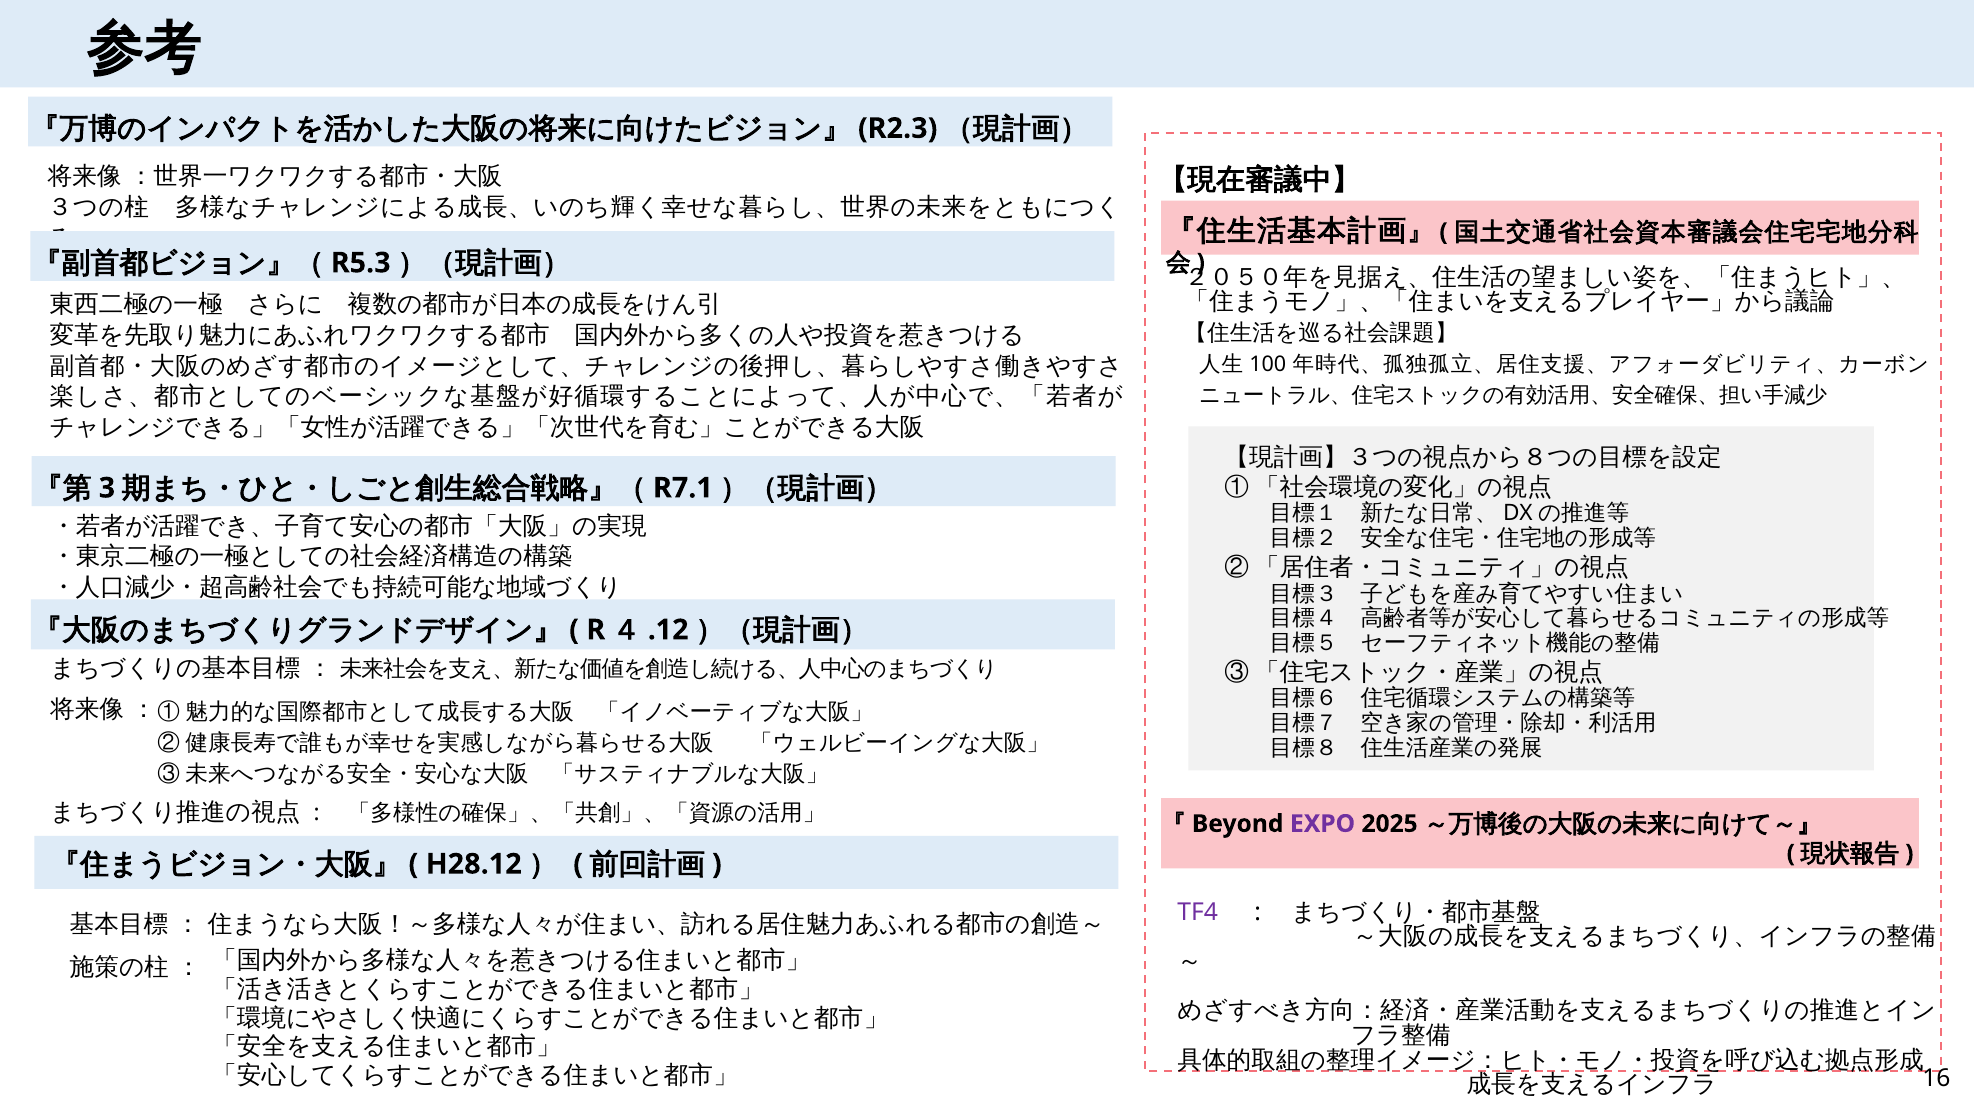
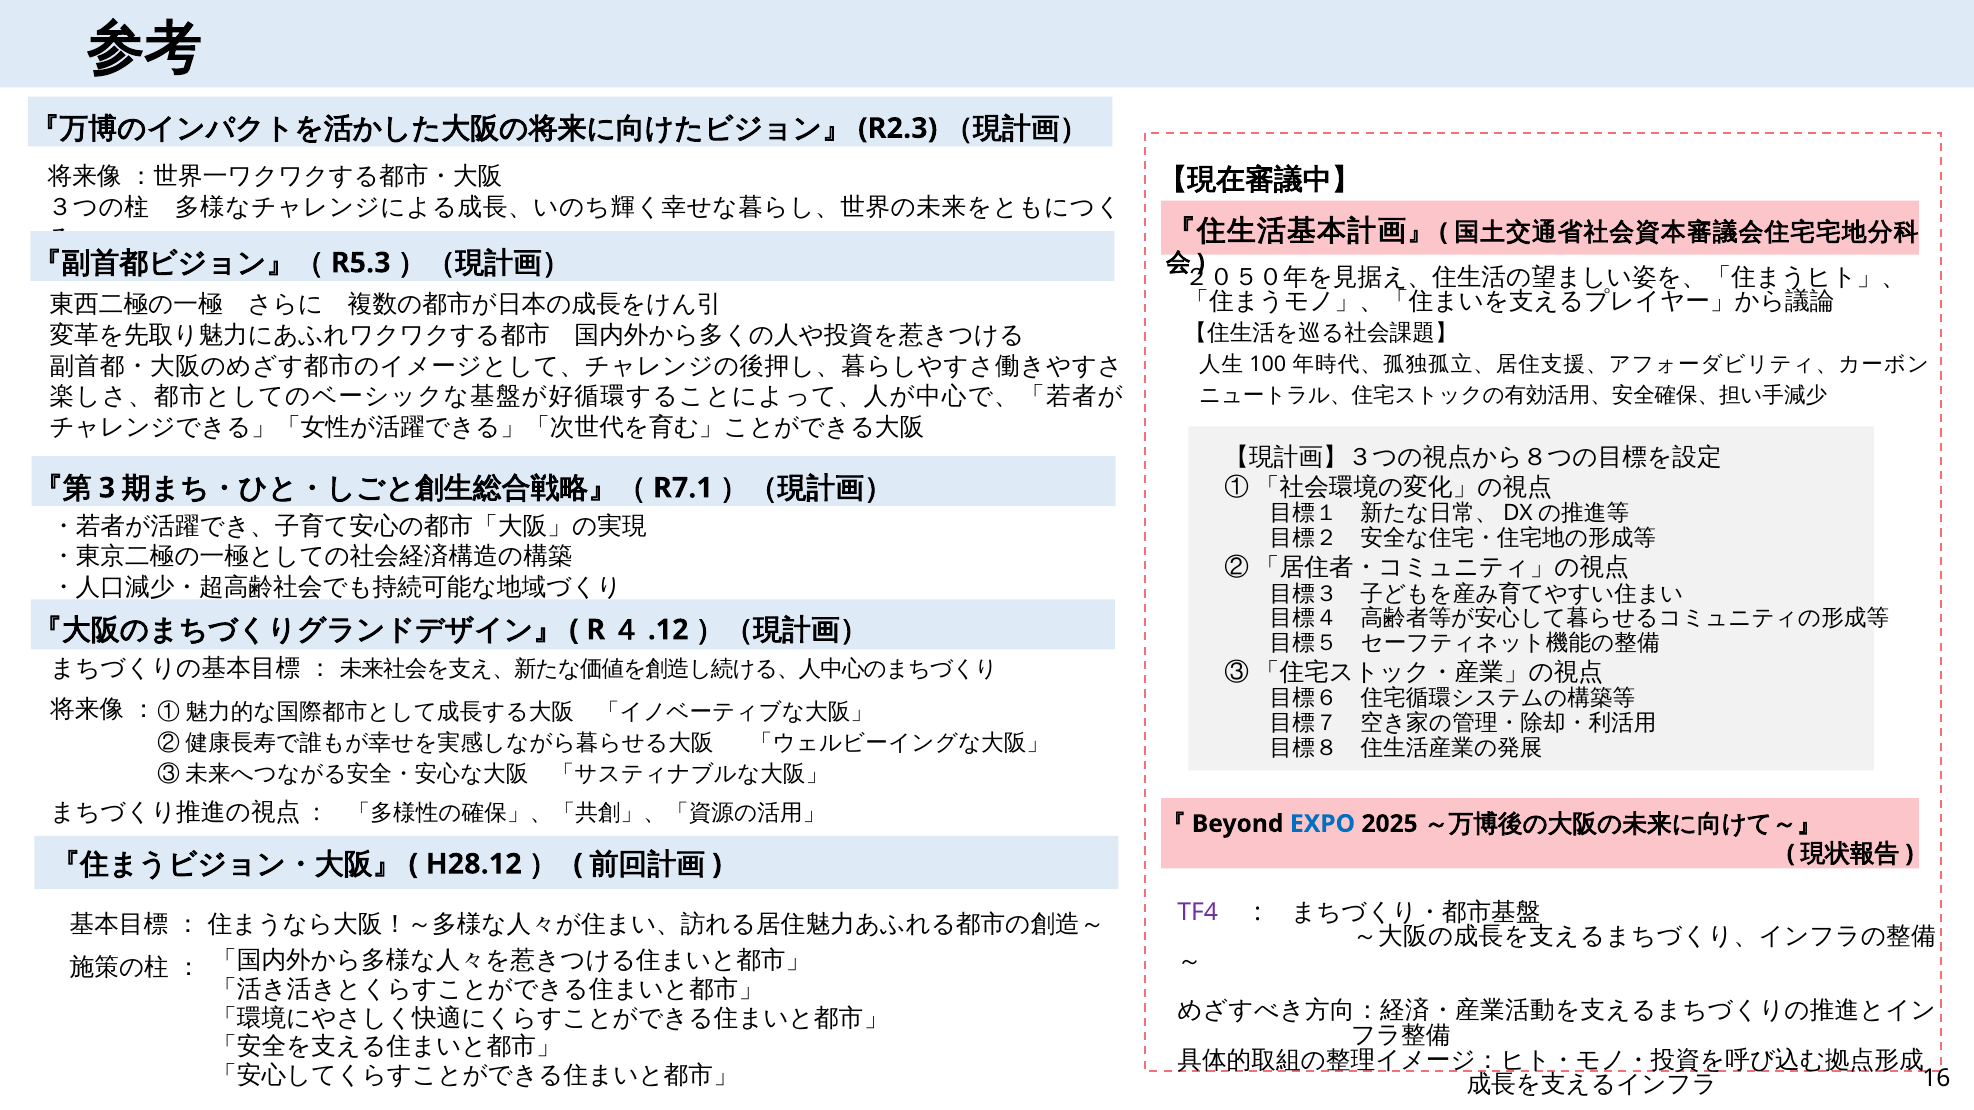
EXPO colour: purple -> blue
